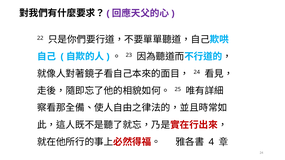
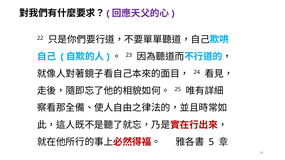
4: 4 -> 5
